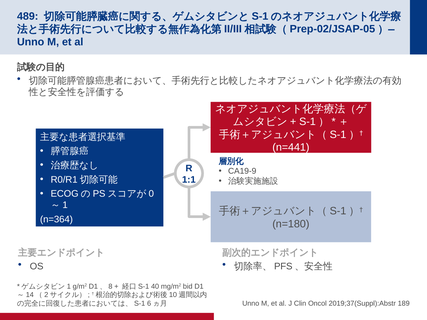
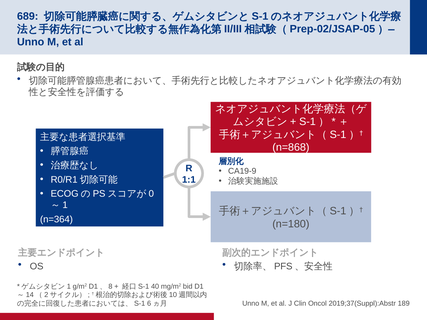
489: 489 -> 689
n=441: n=441 -> n=868
